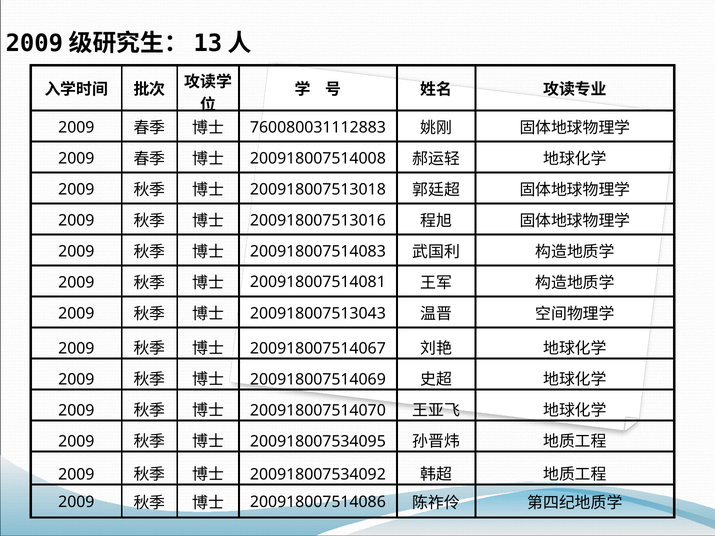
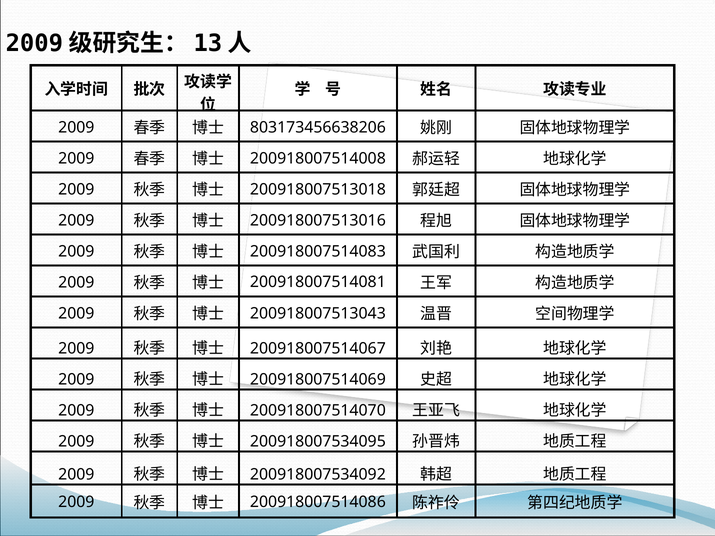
760080031112883: 760080031112883 -> 803173456638206
